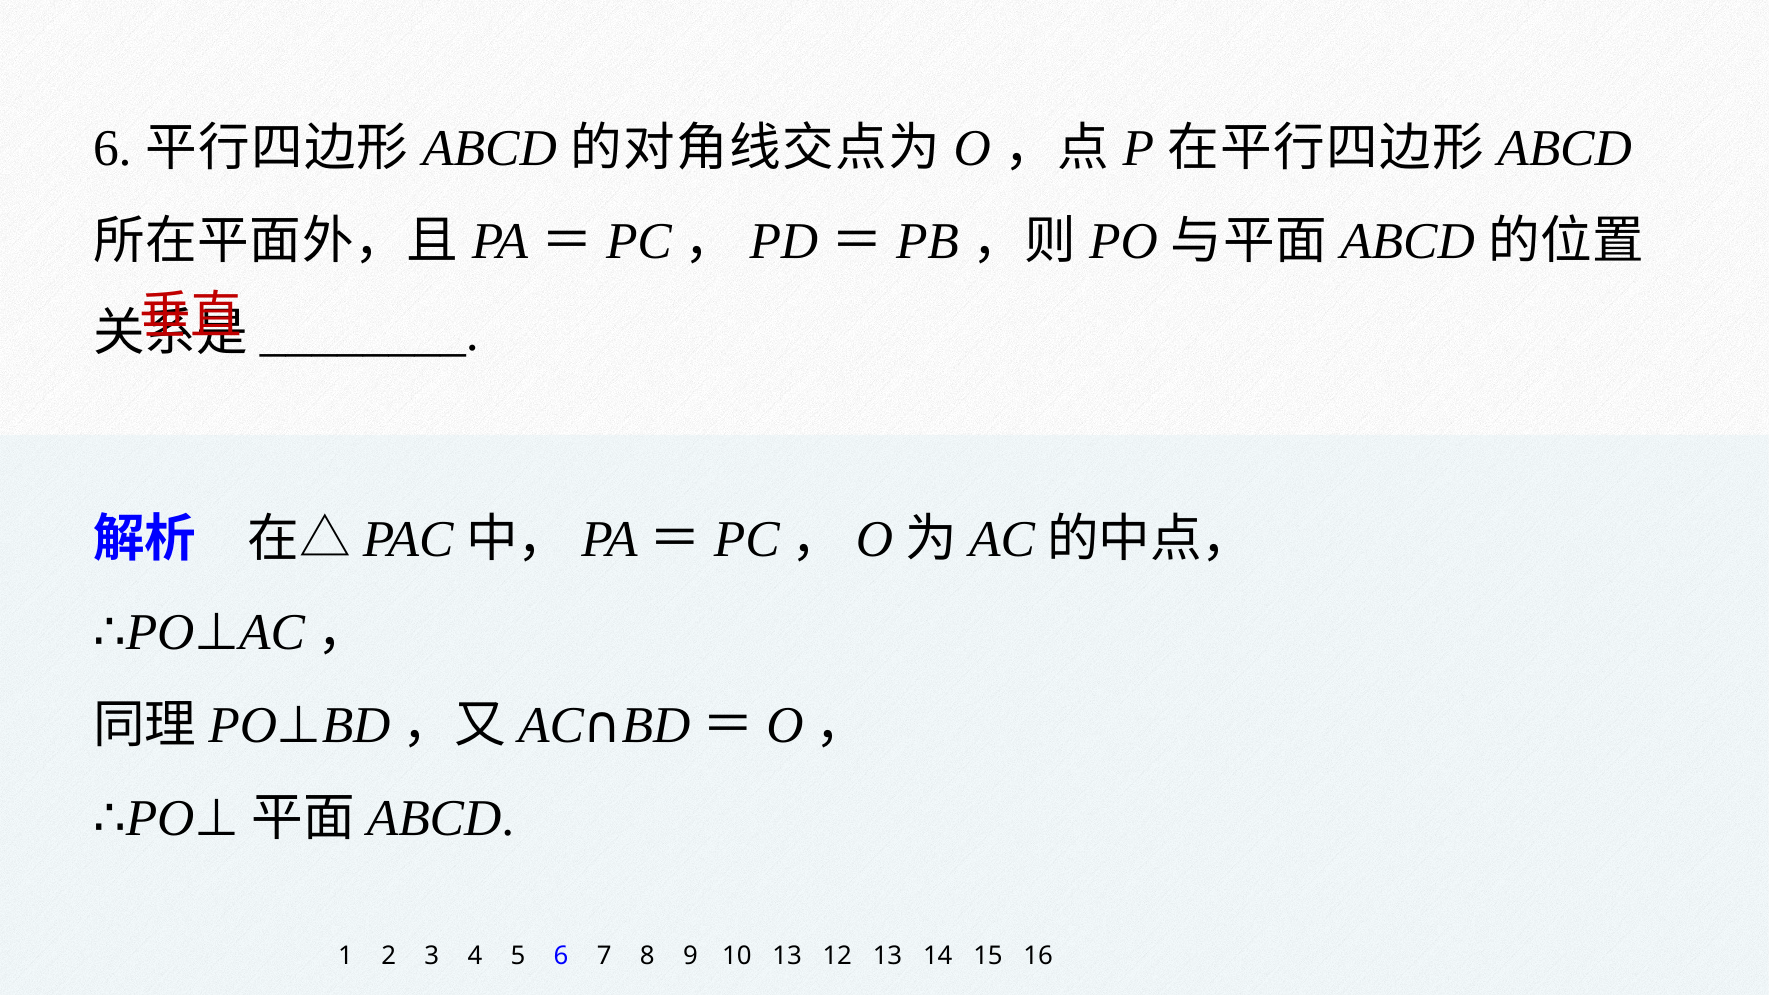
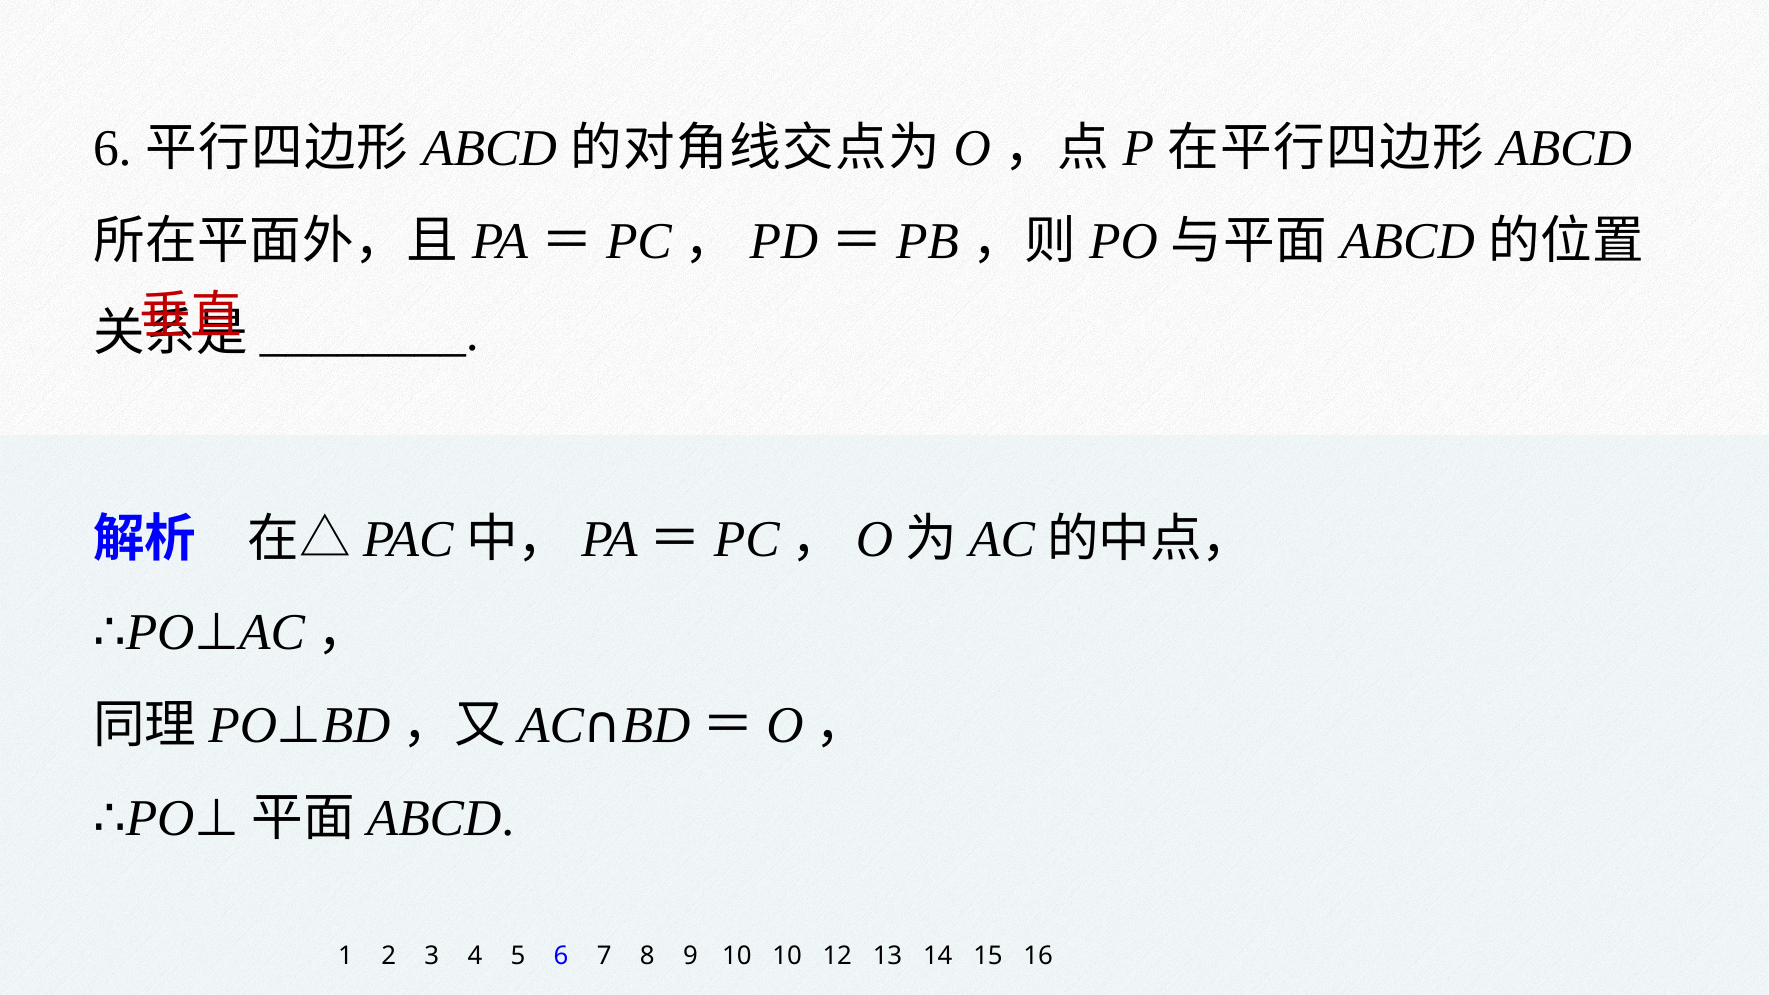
10 13: 13 -> 10
